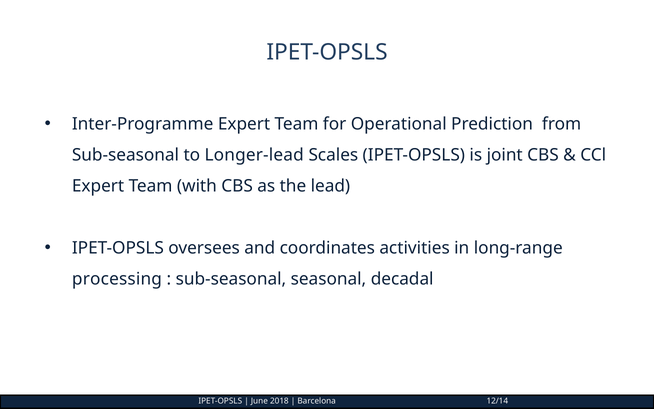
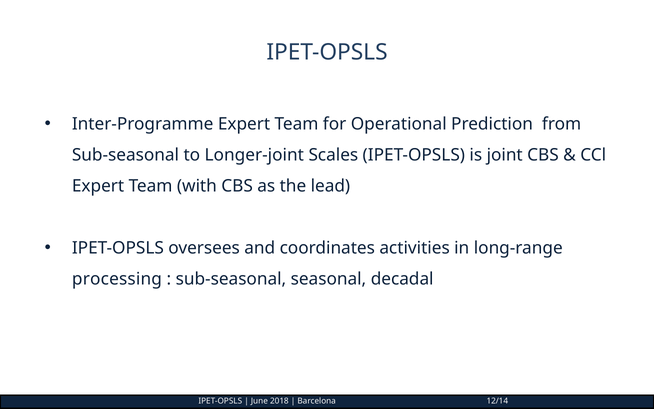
Longer-lead: Longer-lead -> Longer-joint
